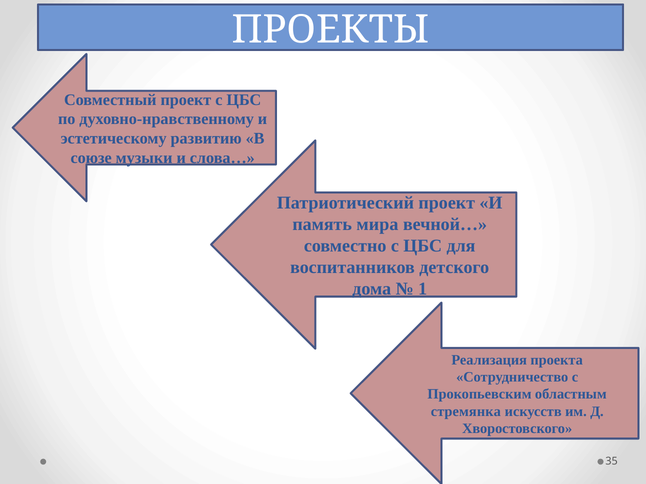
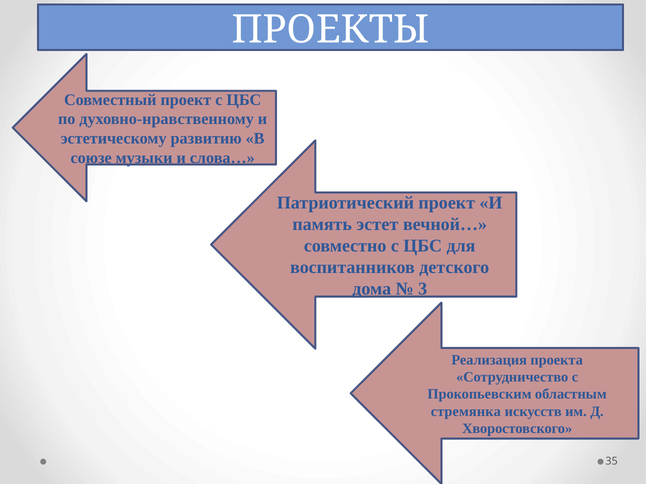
мира: мира -> эстет
1: 1 -> 3
